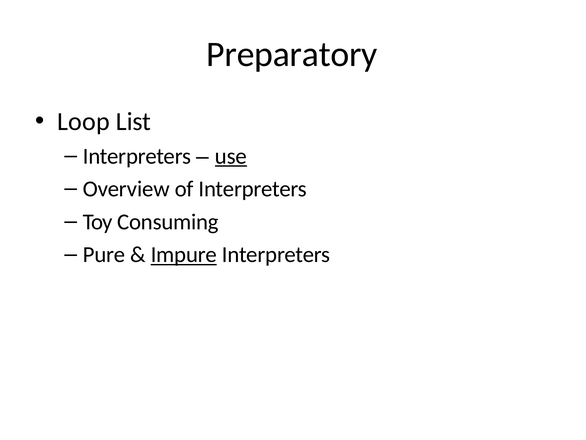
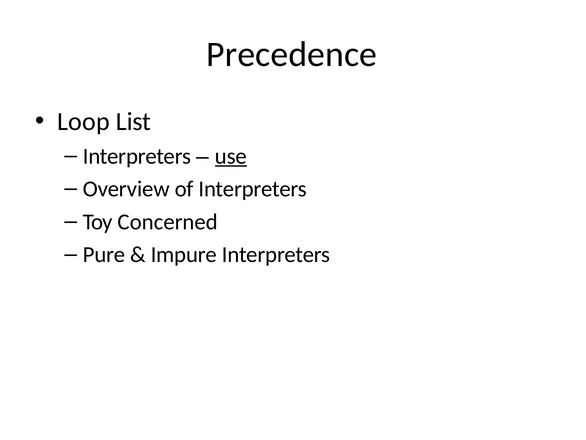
Preparatory: Preparatory -> Precedence
Consuming: Consuming -> Concerned
Impure underline: present -> none
